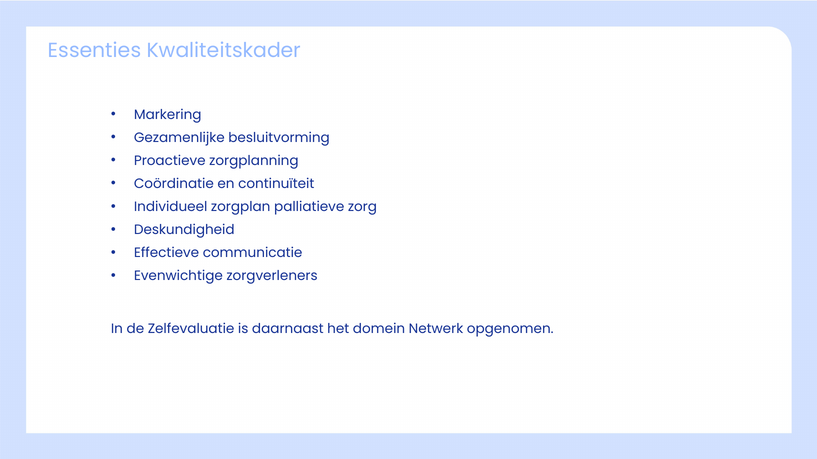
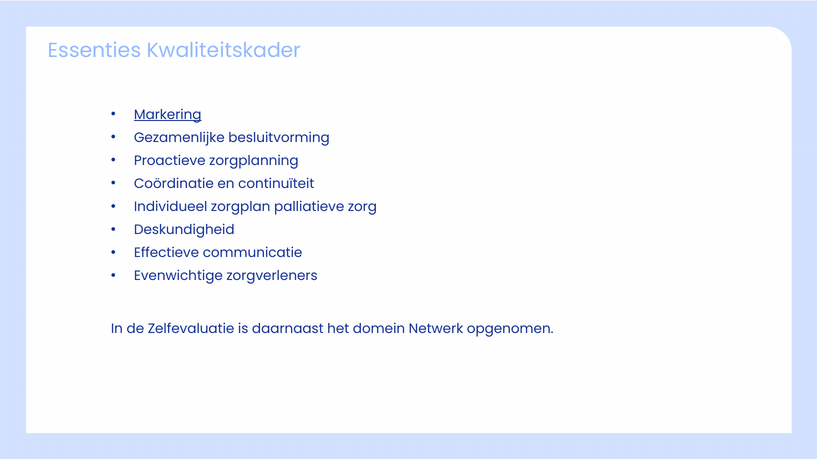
Markering underline: none -> present
